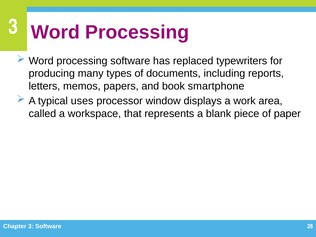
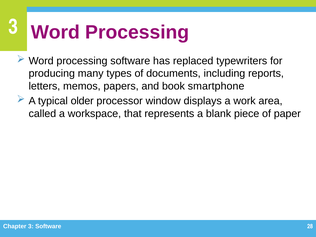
uses: uses -> older
